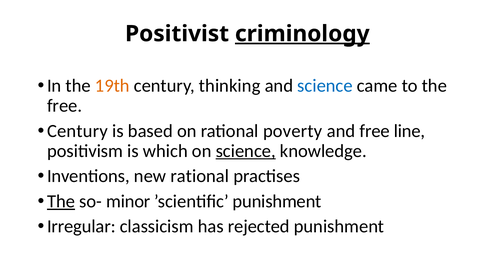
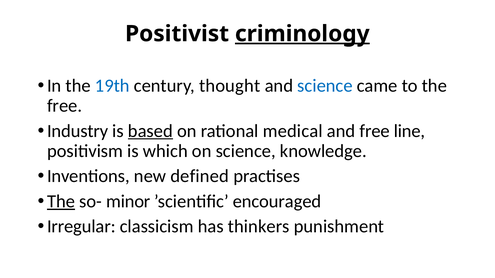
19th colour: orange -> blue
thinking: thinking -> thought
Century at (77, 131): Century -> Industry
based underline: none -> present
poverty: poverty -> medical
science at (246, 151) underline: present -> none
new rational: rational -> defined
’scientific punishment: punishment -> encouraged
rejected: rejected -> thinkers
